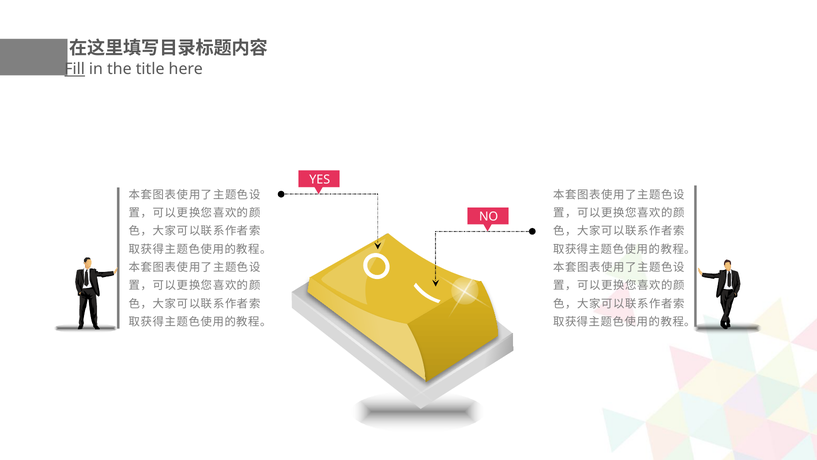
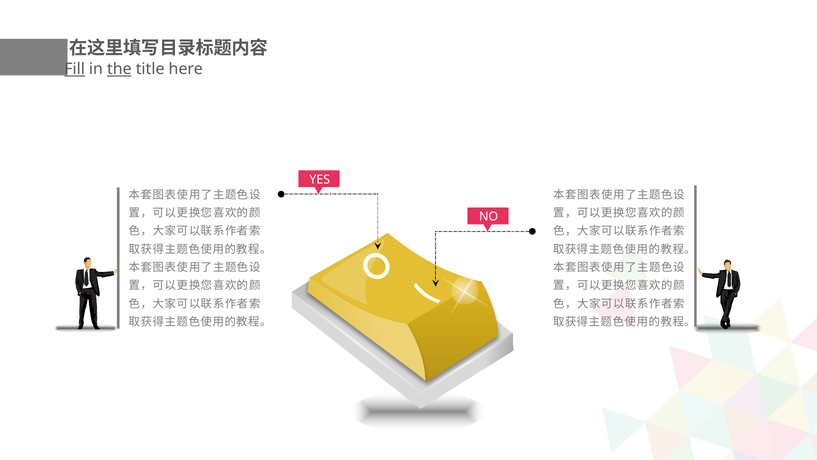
the underline: none -> present
